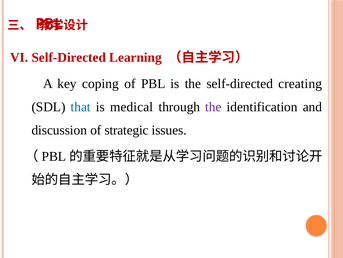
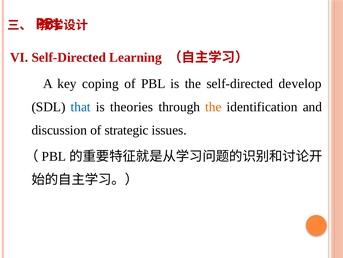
creating: creating -> develop
medical: medical -> theories
the at (213, 107) colour: purple -> orange
